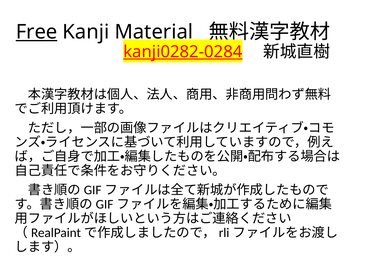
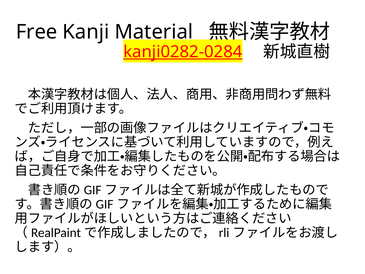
Free underline: present -> none
